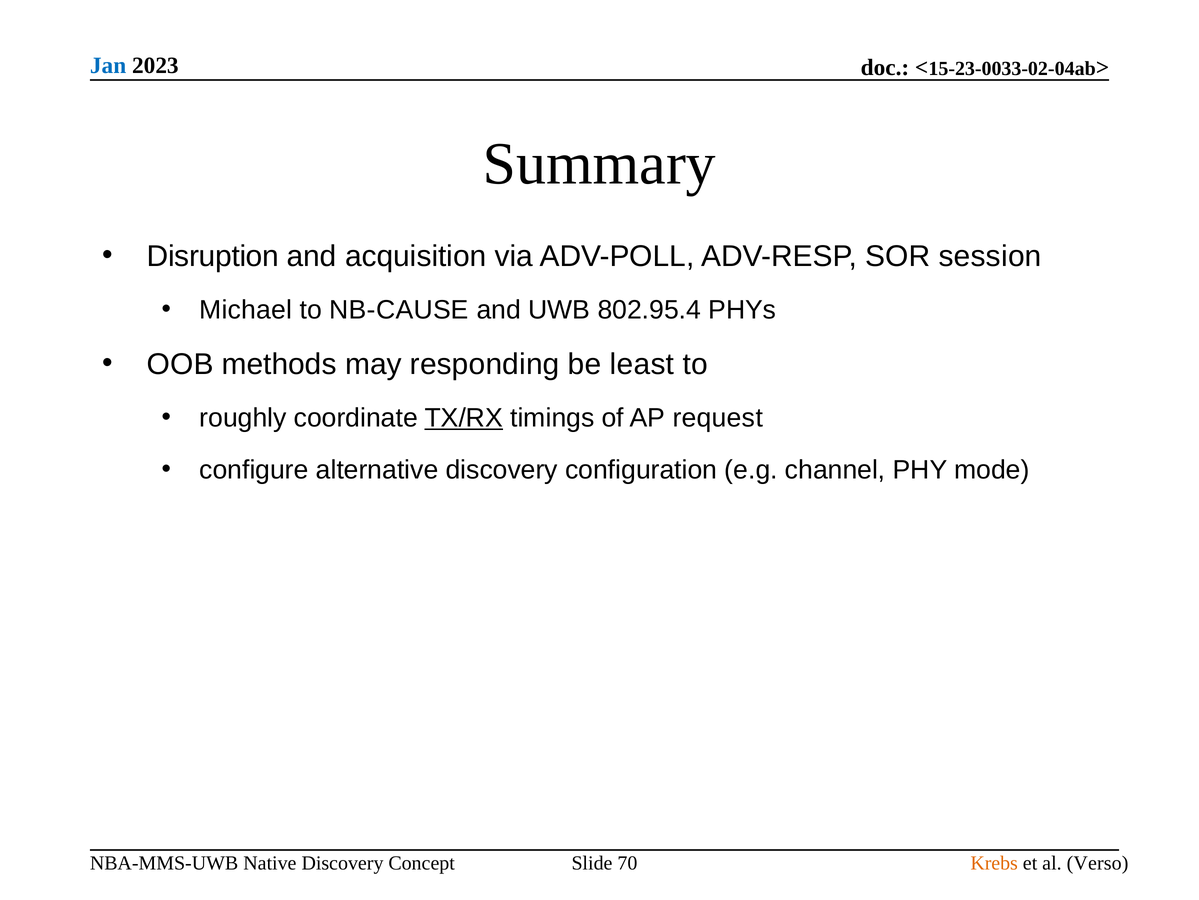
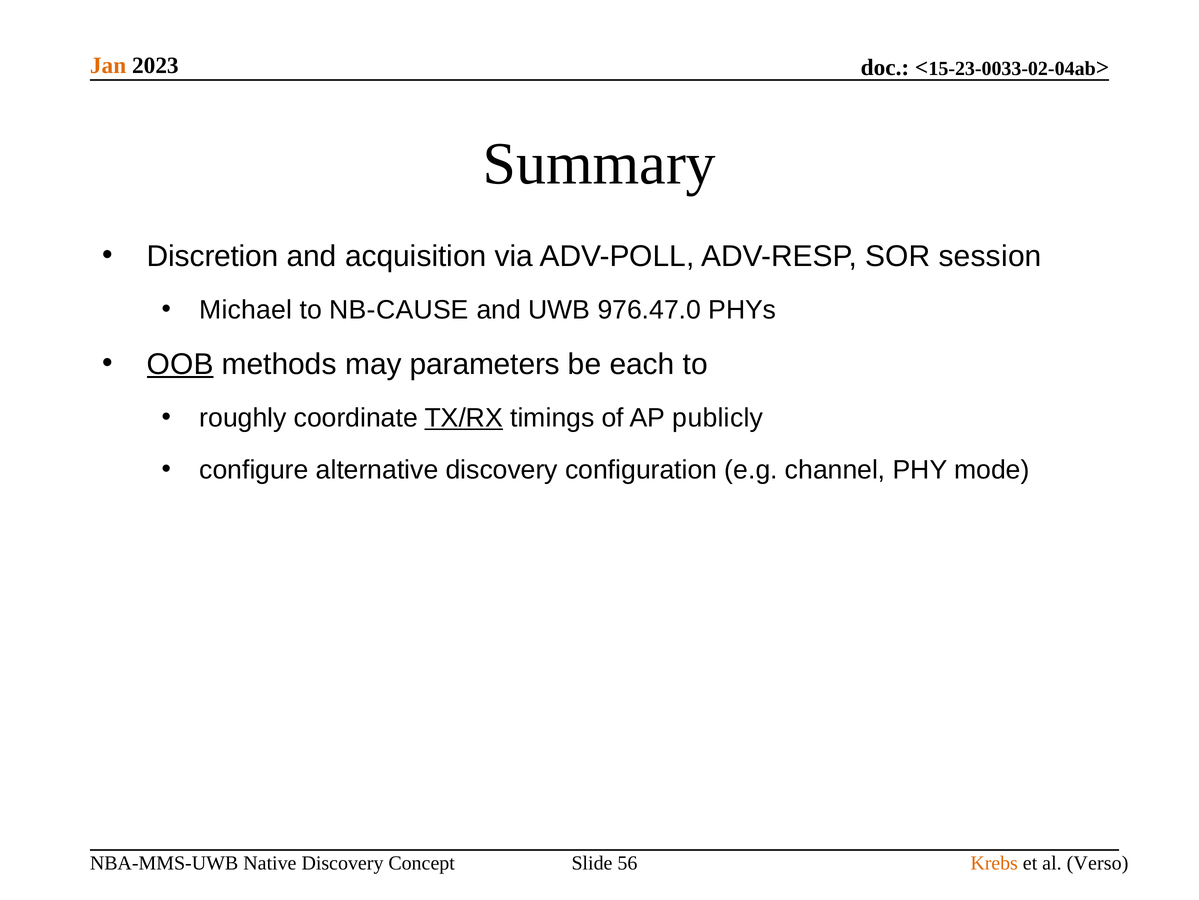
Jan colour: blue -> orange
Disruption: Disruption -> Discretion
802.95.4: 802.95.4 -> 976.47.0
OOB underline: none -> present
responding: responding -> parameters
least: least -> each
request: request -> publicly
70: 70 -> 56
